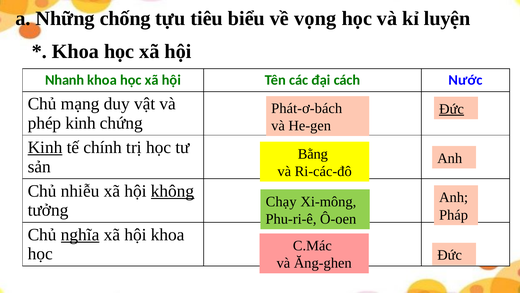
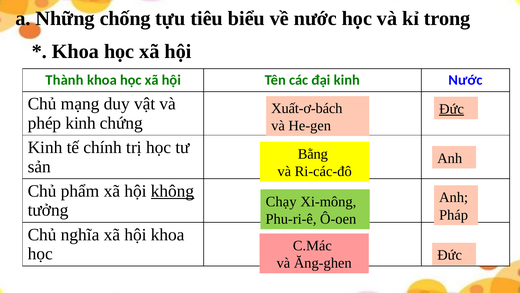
về vọng: vọng -> nước
luyện: luyện -> trong
Nhanh: Nhanh -> Thành
đại cách: cách -> kinh
Phát-ơ-bách: Phát-ơ-bách -> Xuất-ơ-bách
Kinh at (45, 147) underline: present -> none
nhiễu: nhiễu -> phẩm
nghĩa underline: present -> none
